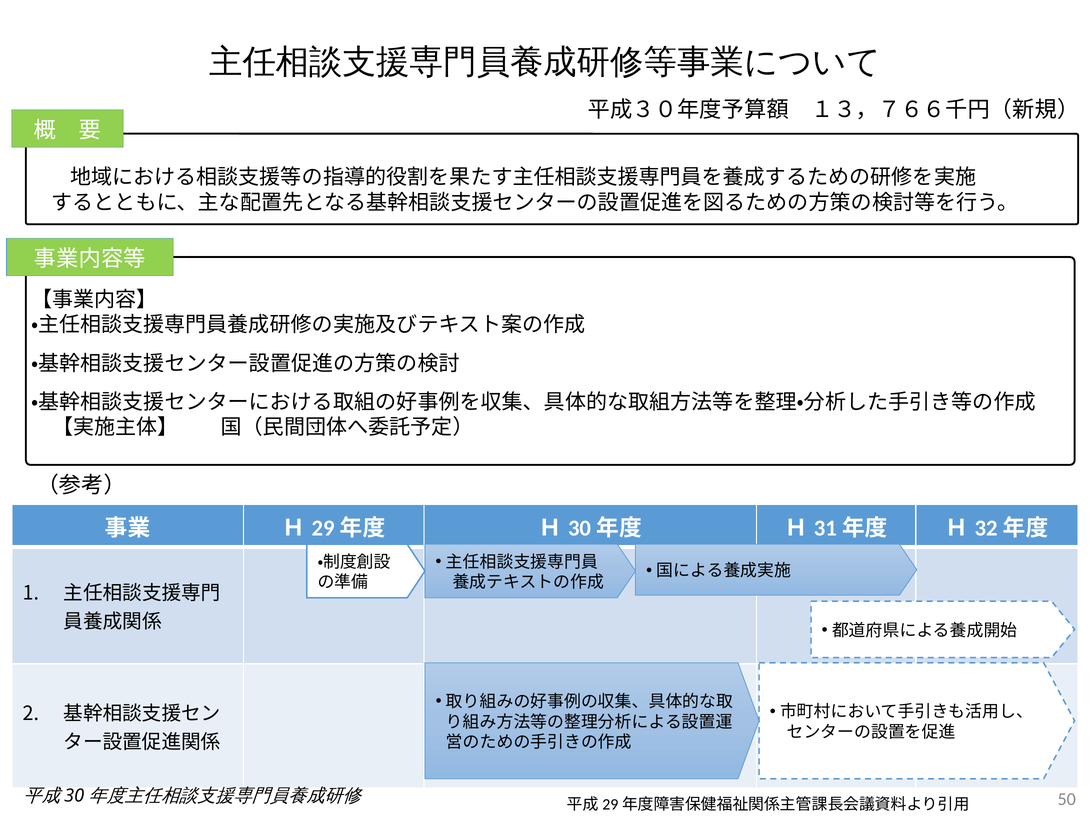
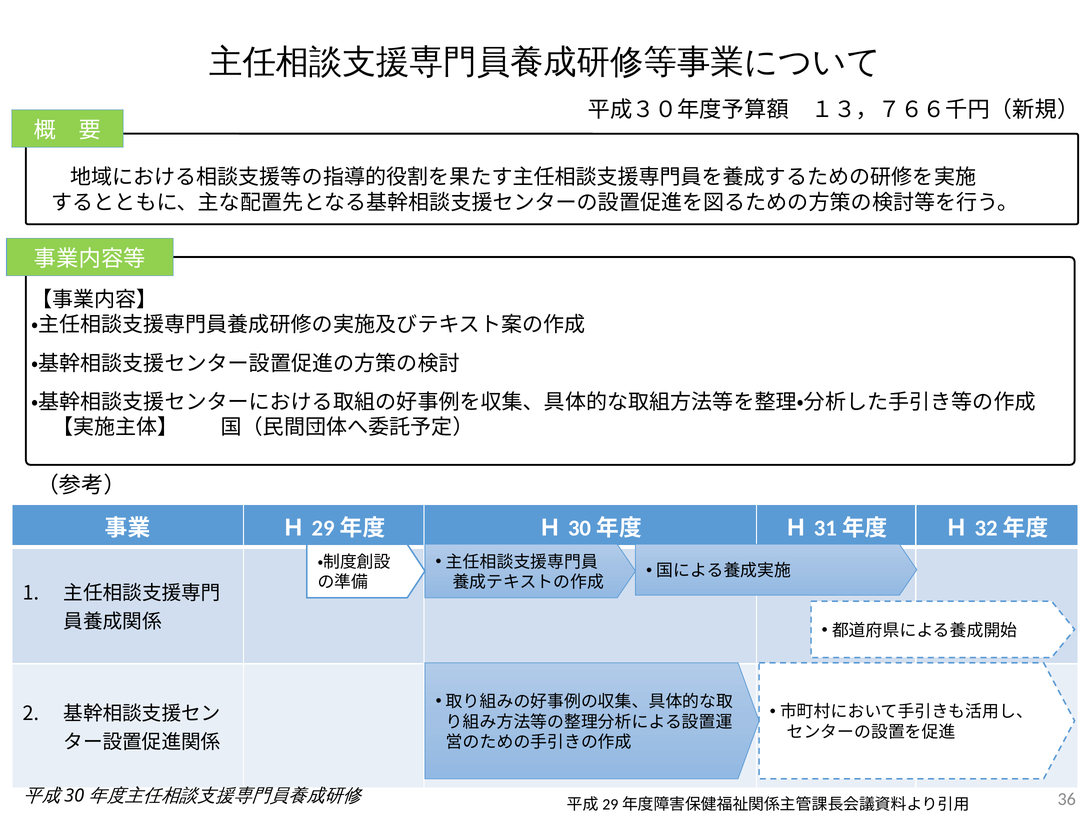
50: 50 -> 36
